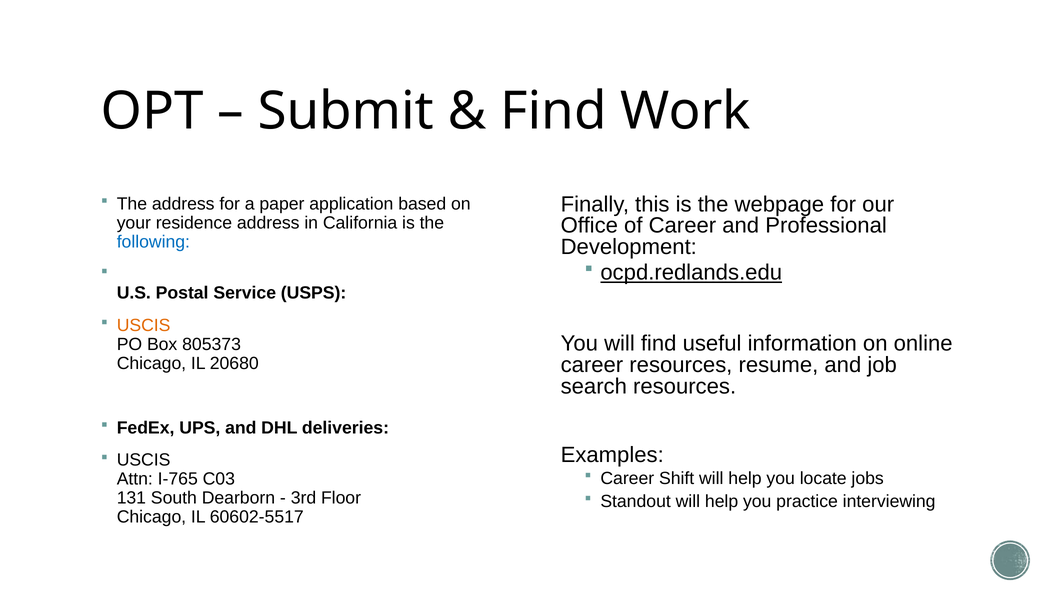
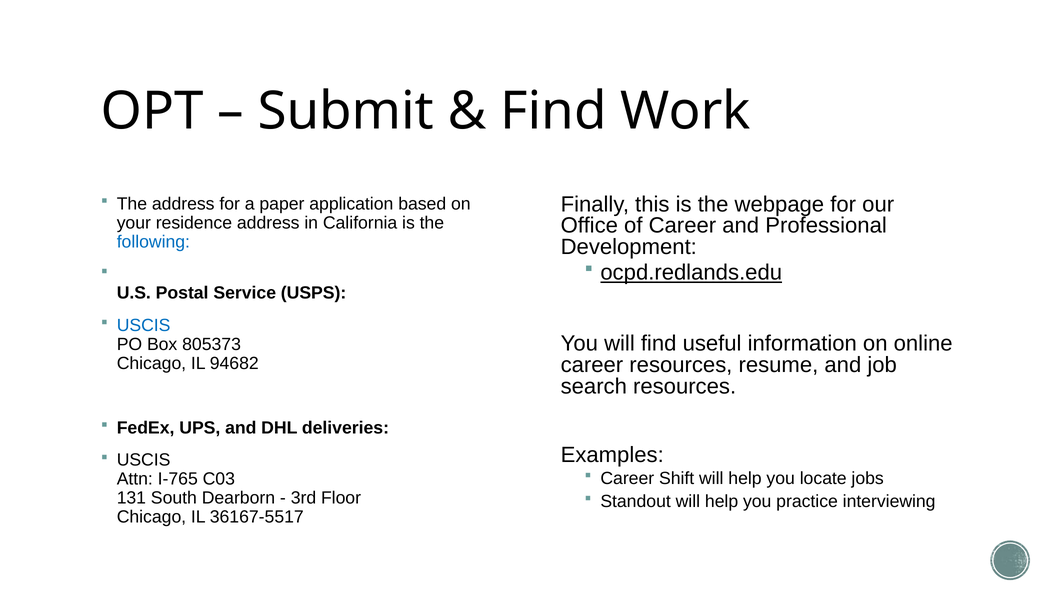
USCIS at (144, 326) colour: orange -> blue
20680: 20680 -> 94682
60602-5517: 60602-5517 -> 36167-5517
